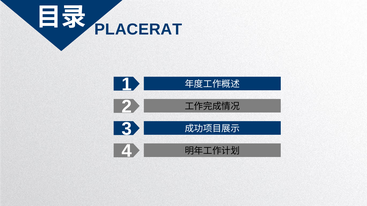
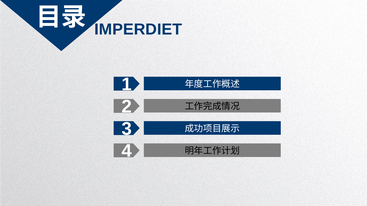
PLACERAT: PLACERAT -> IMPERDIET
